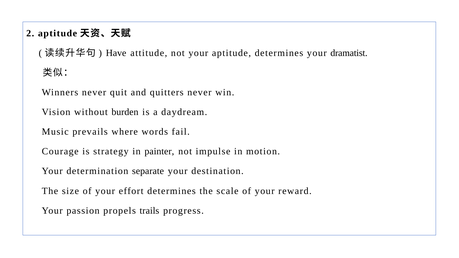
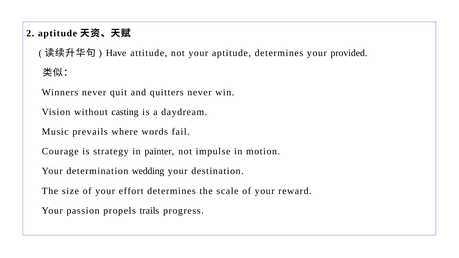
dramatist: dramatist -> provided
burden: burden -> casting
separate: separate -> wedding
